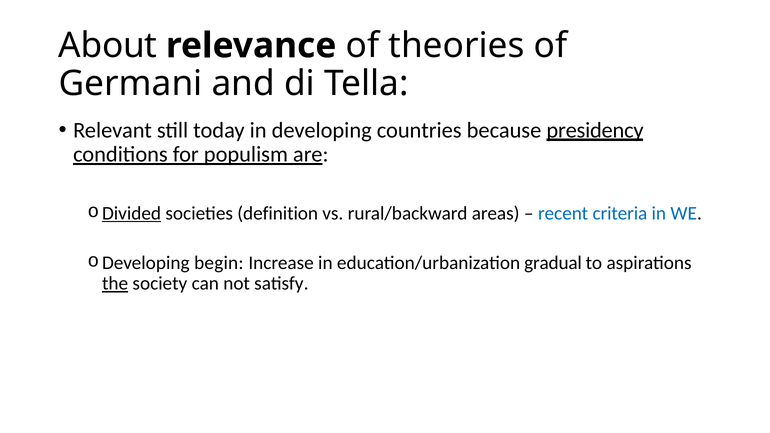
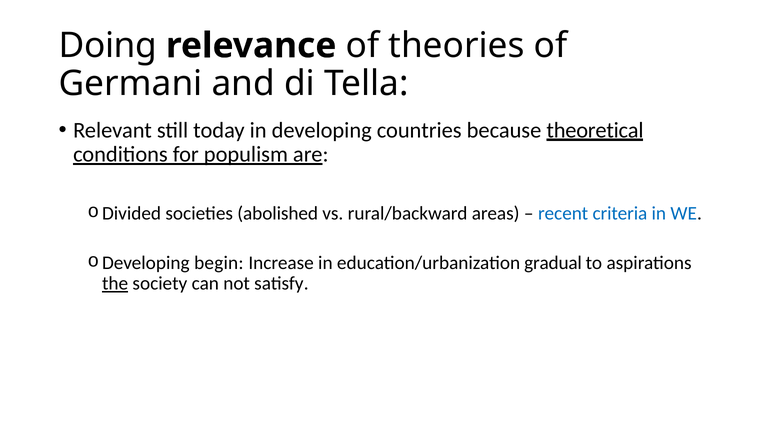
About: About -> Doing
presidency: presidency -> theoretical
Divided underline: present -> none
definition: definition -> abolished
